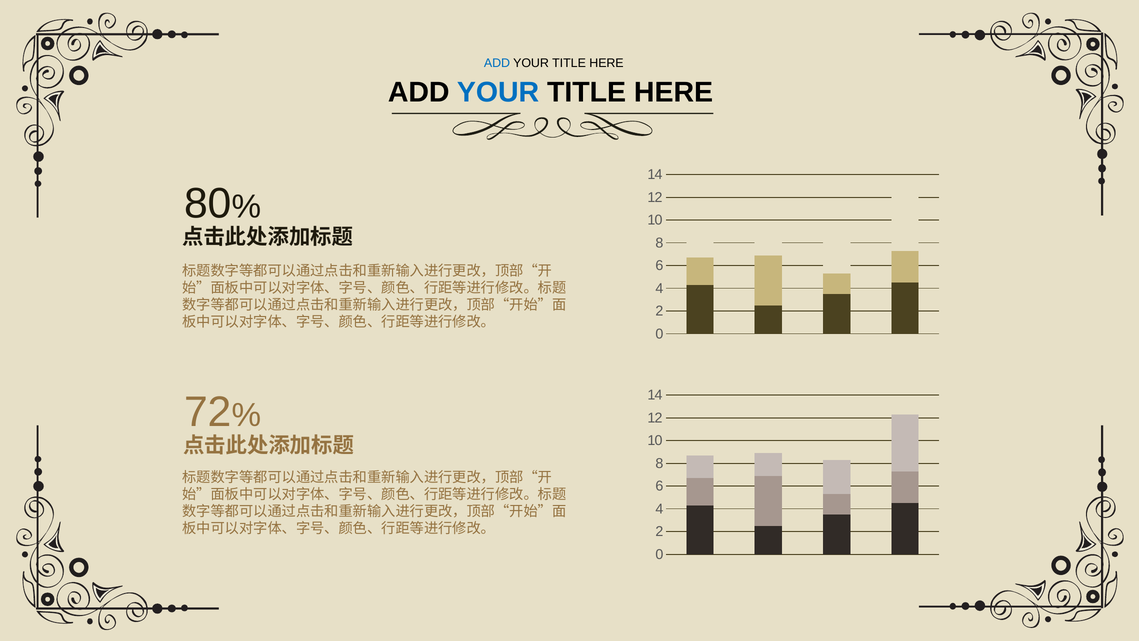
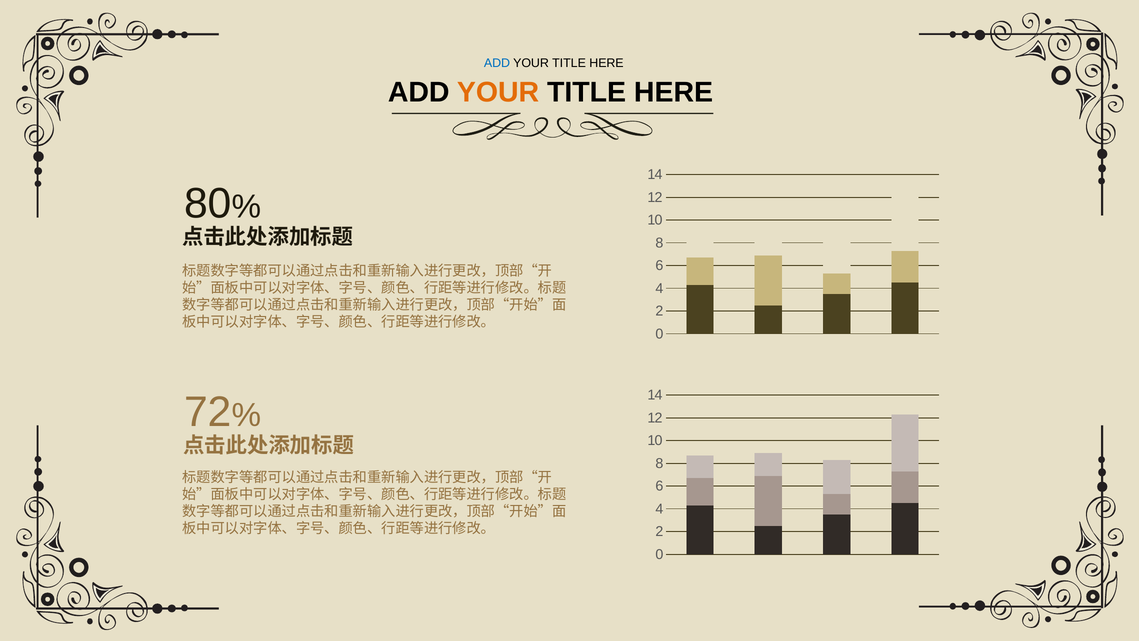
YOUR at (498, 92) colour: blue -> orange
